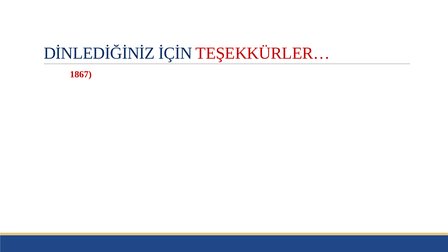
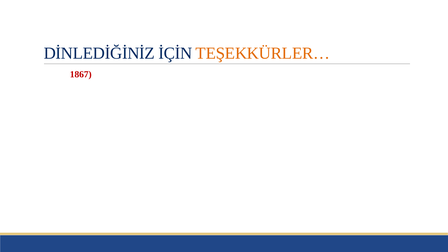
TEŞEKKÜRLER… colour: red -> orange
